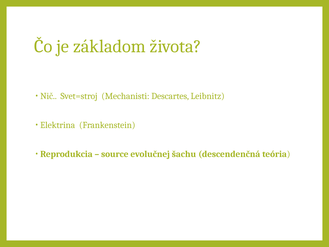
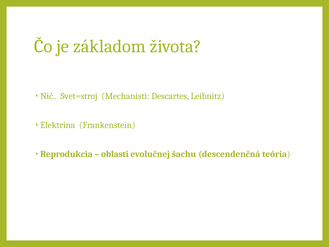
source: source -> oblasti
